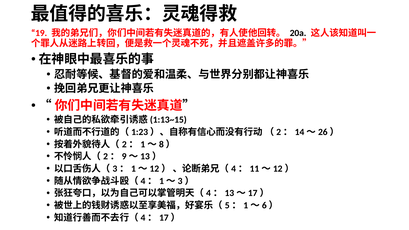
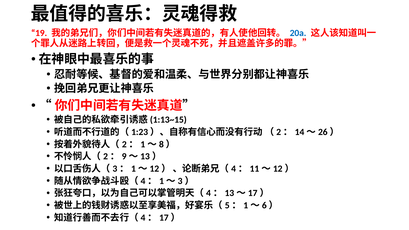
20a colour: black -> blue
